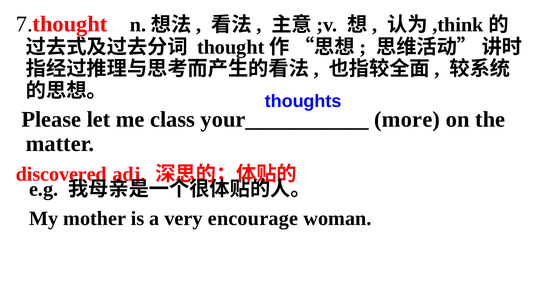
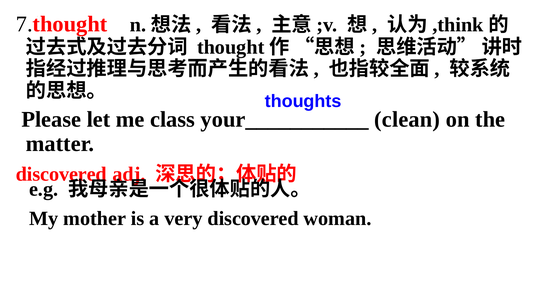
more: more -> clean
very encourage: encourage -> discovered
